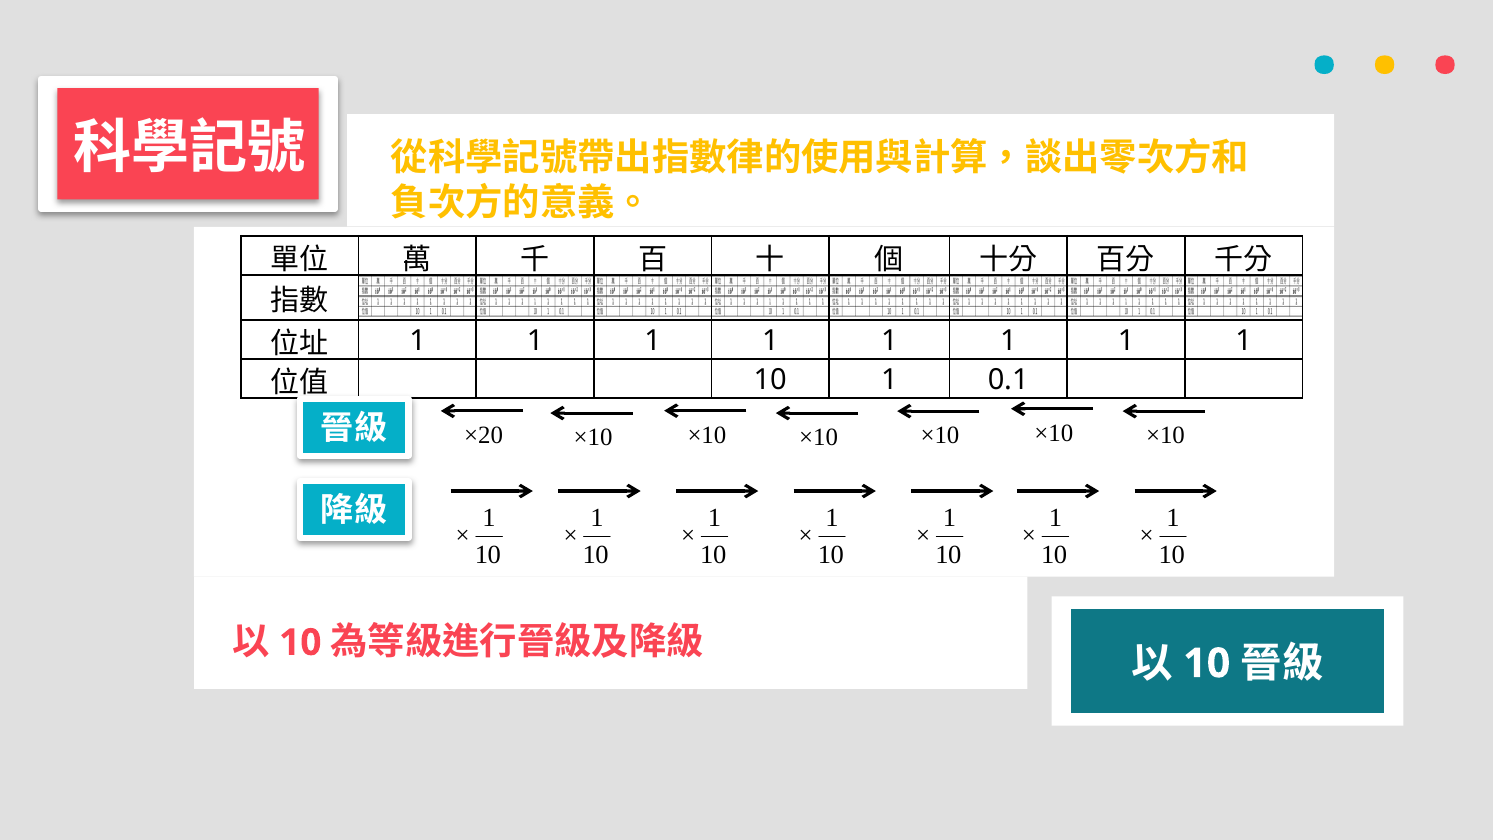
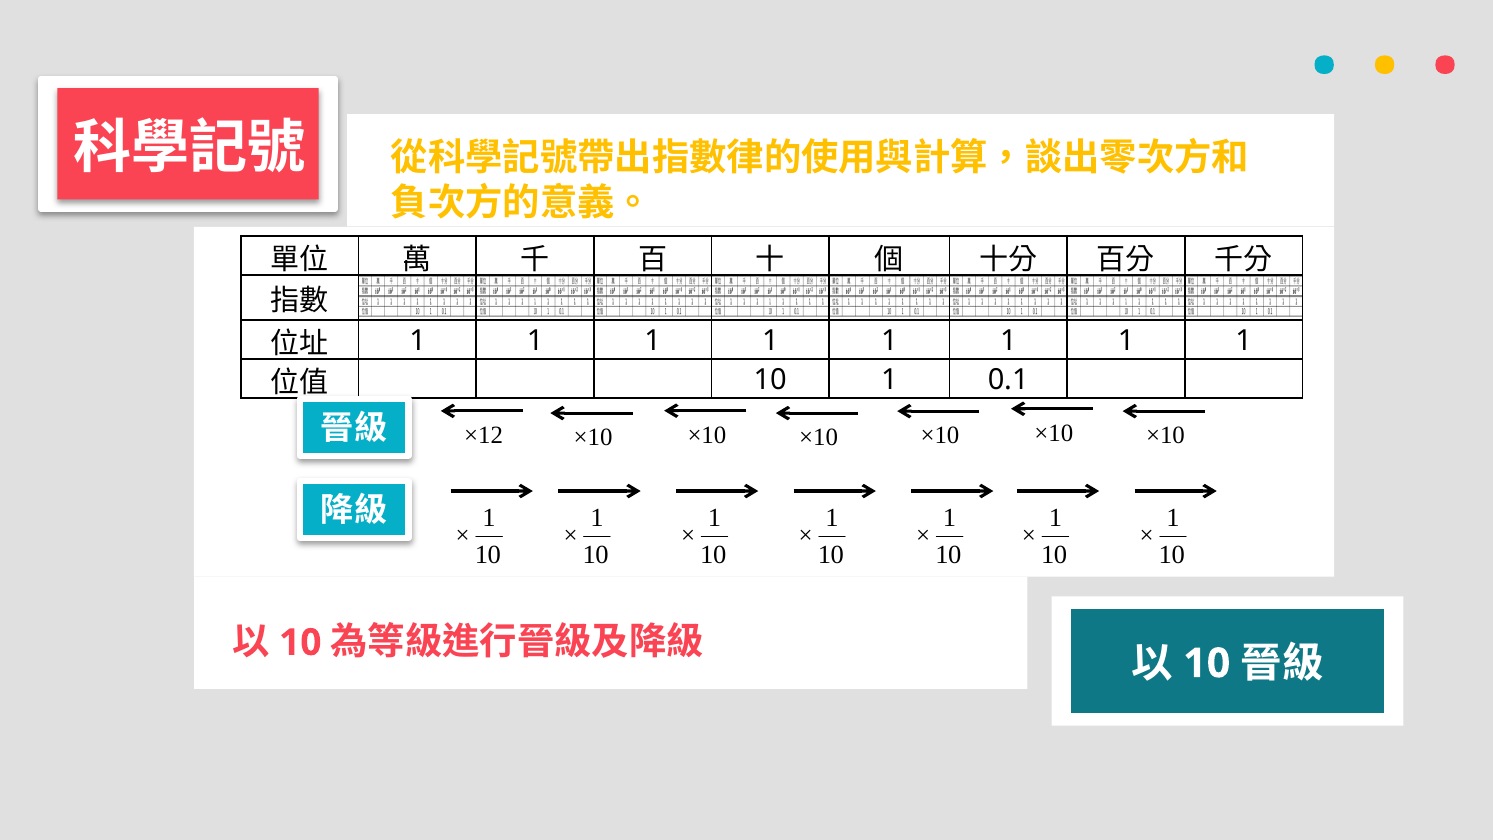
×20: ×20 -> ×12
